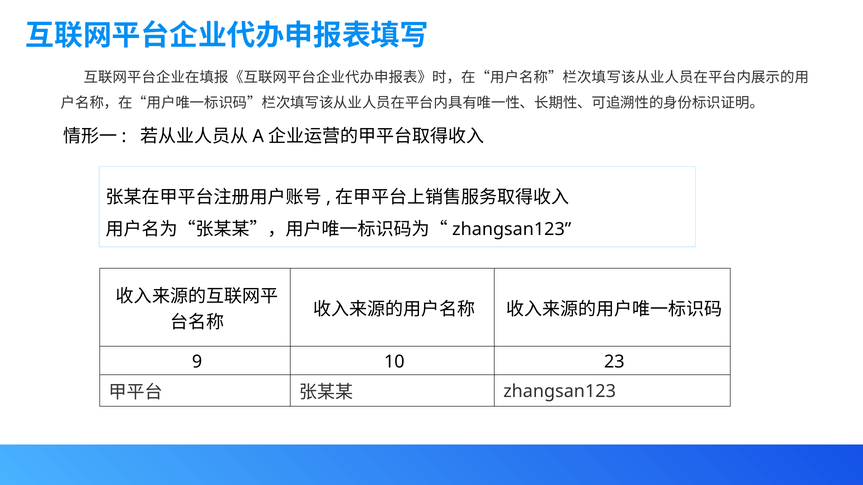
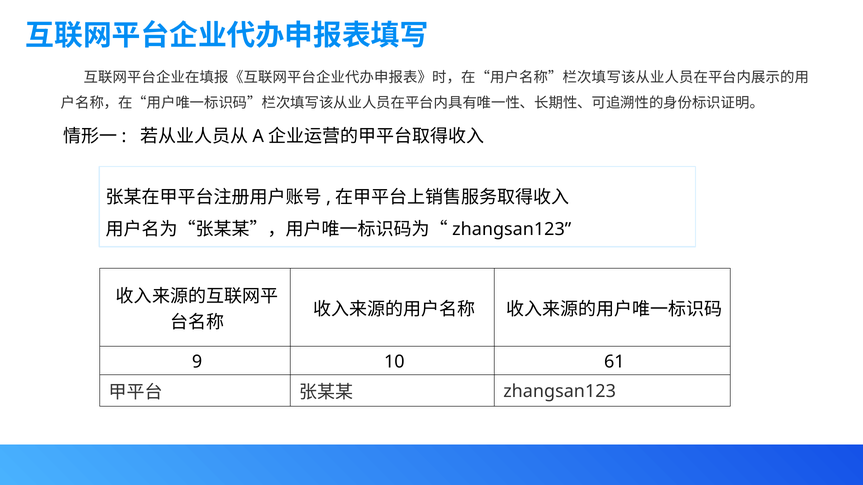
23: 23 -> 61
